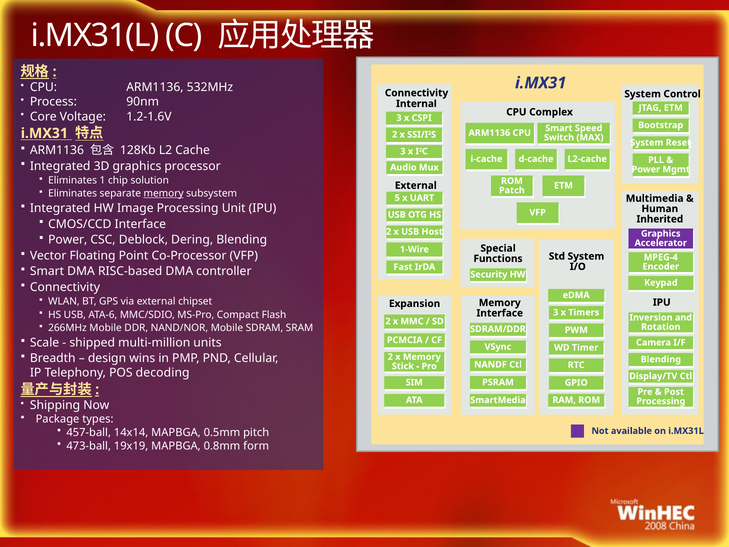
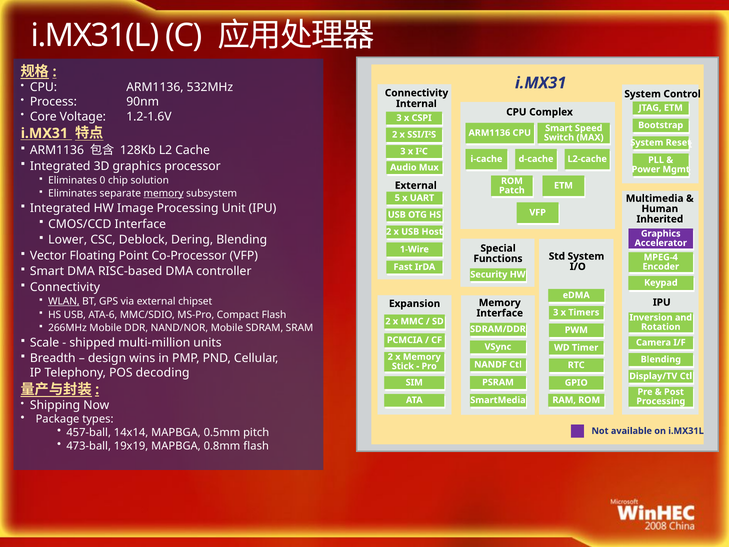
1: 1 -> 0
Power at (68, 240): Power -> Lower
WLAN underline: none -> present
0.8mm form: form -> flash
